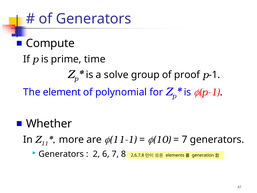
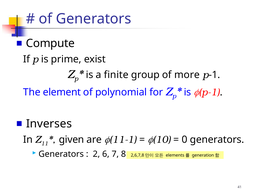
time: time -> exist
solve: solve -> finite
proof: proof -> more
Whether: Whether -> Inverses
more: more -> given
7 at (185, 139): 7 -> 0
